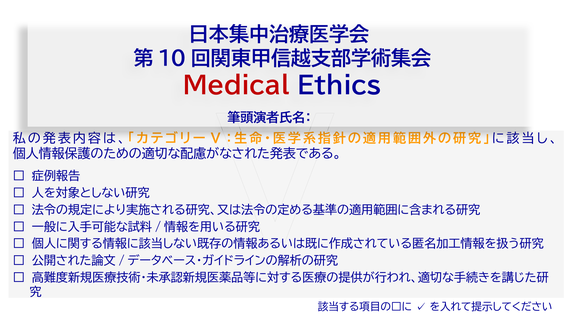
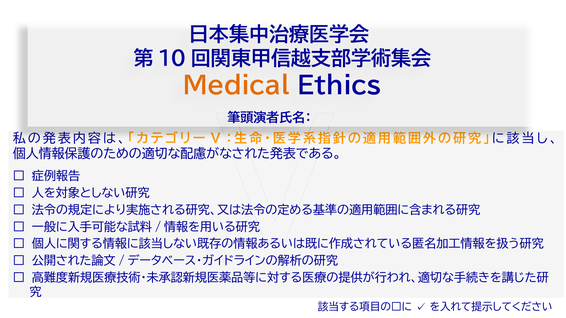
Medical colour: red -> orange
